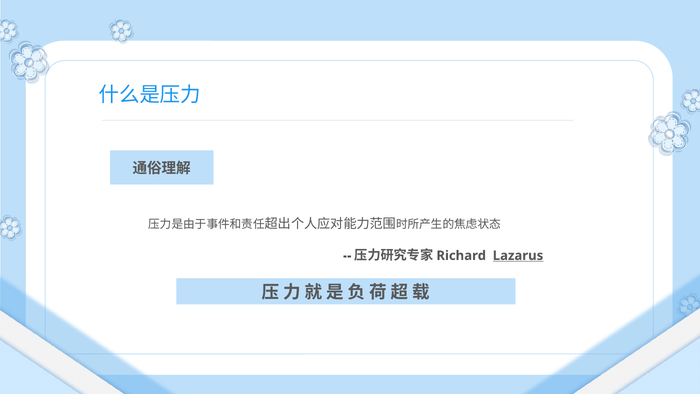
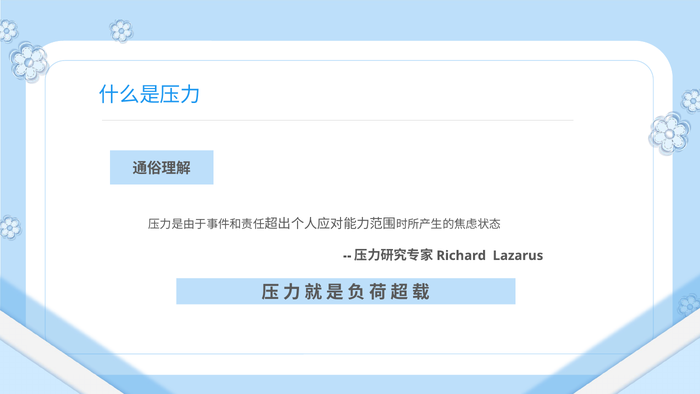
Lazarus underline: present -> none
